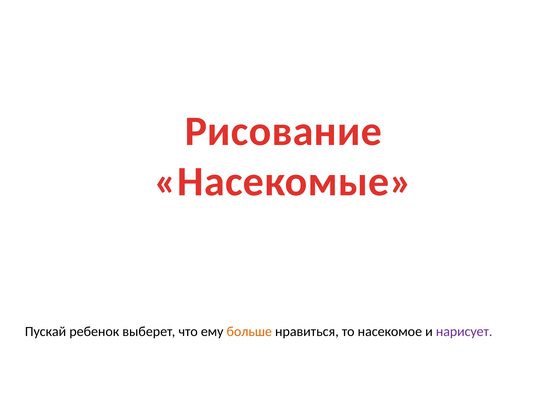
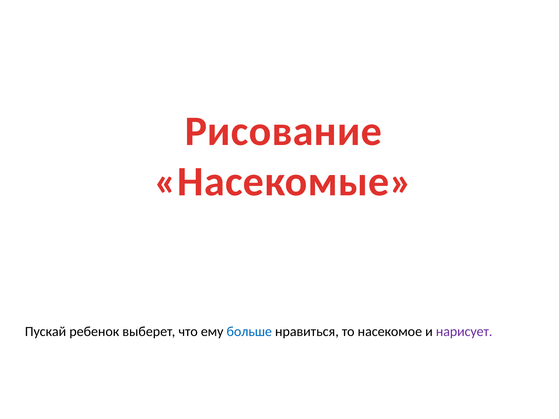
больше colour: orange -> blue
